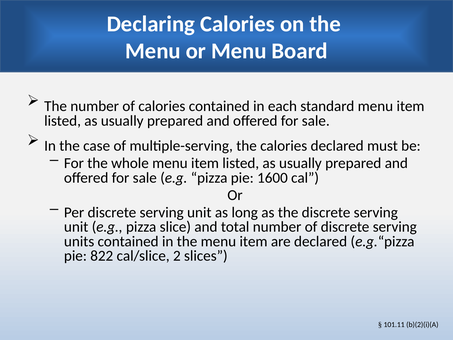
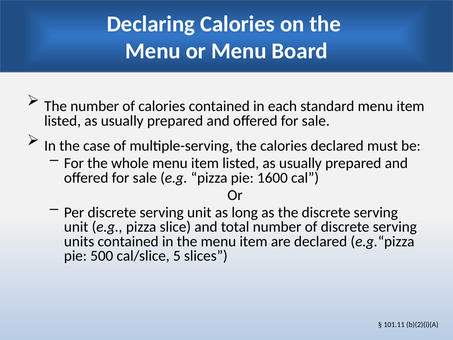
822: 822 -> 500
2: 2 -> 5
